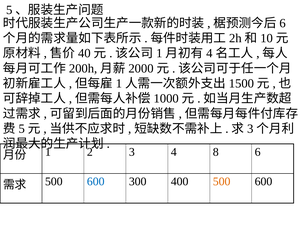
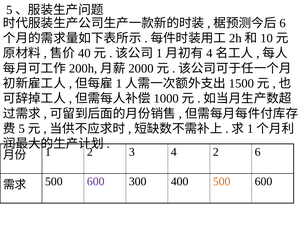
3 at (250, 129): 3 -> 1
4 8: 8 -> 2
600 at (96, 182) colour: blue -> purple
